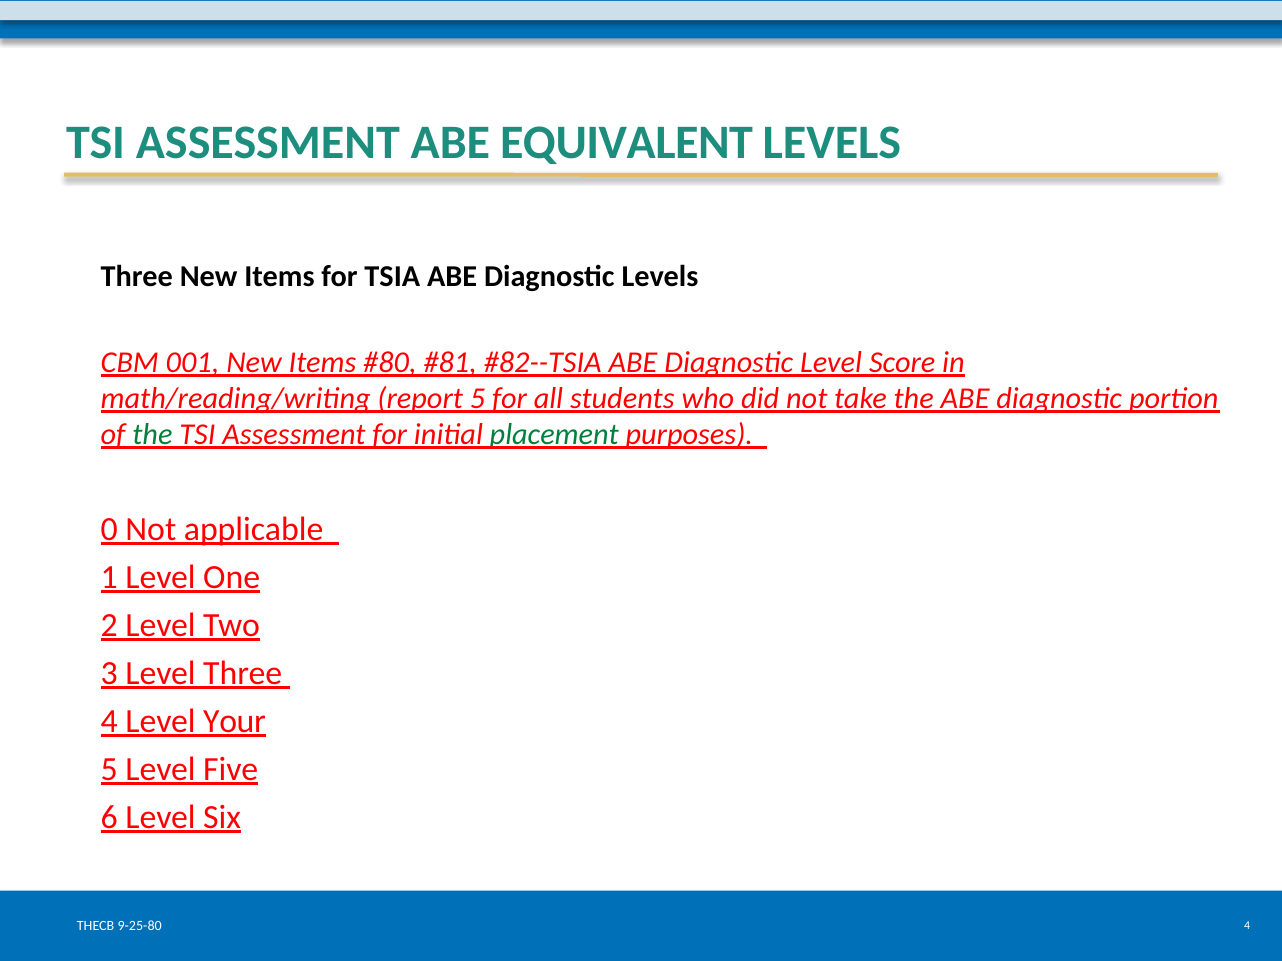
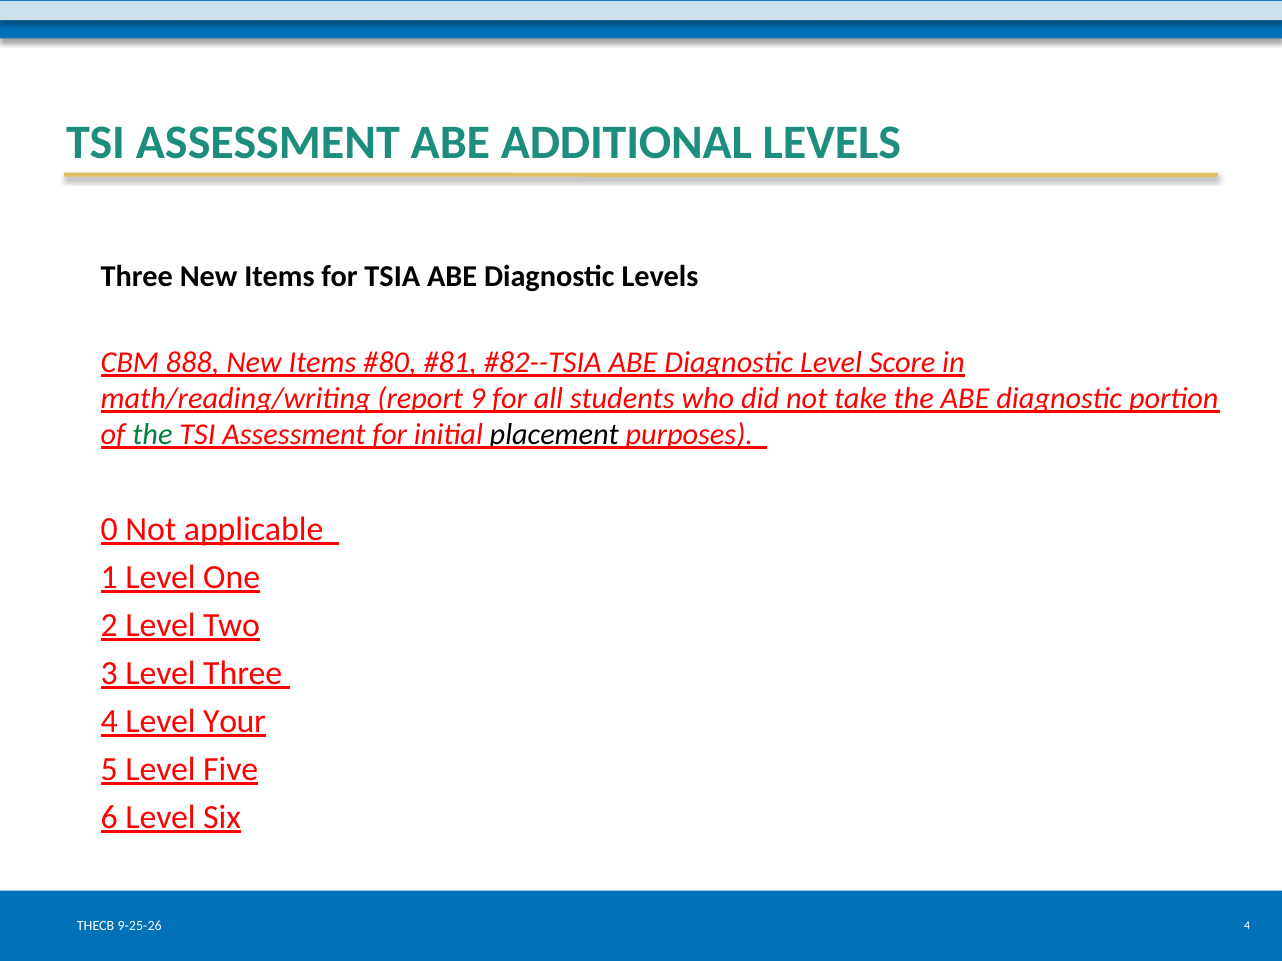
EQUIVALENT: EQUIVALENT -> ADDITIONAL
001: 001 -> 888
report 5: 5 -> 9
placement colour: green -> black
9-25-80: 9-25-80 -> 9-25-26
